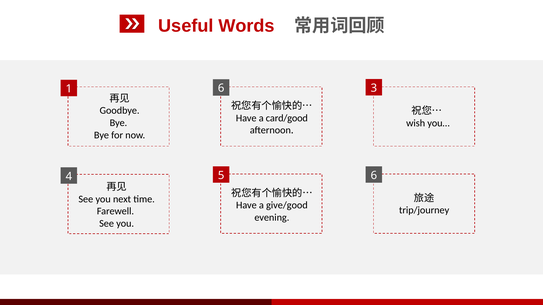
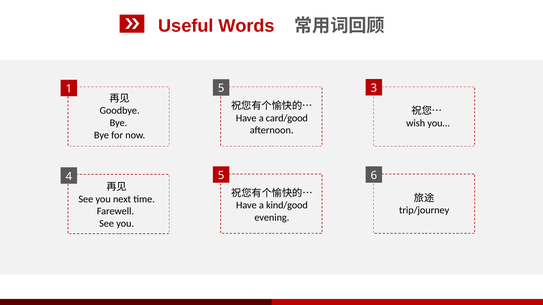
1 6: 6 -> 5
give/good: give/good -> kind/good
